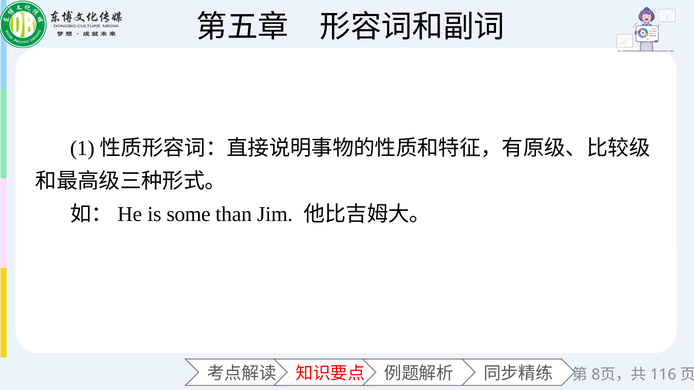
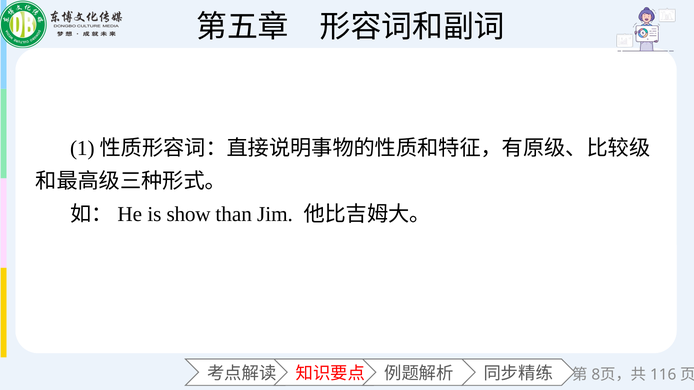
some: some -> show
